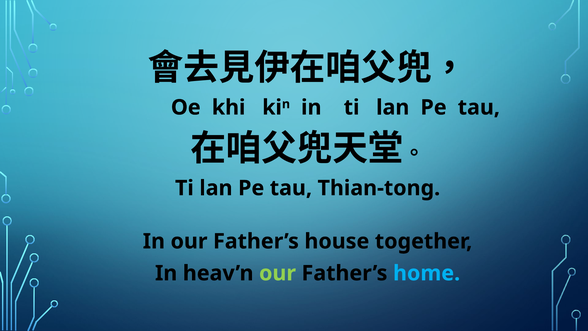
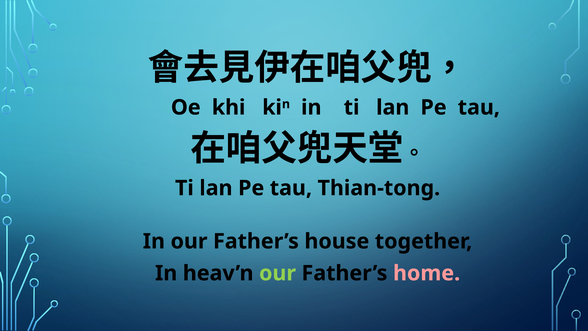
home colour: light blue -> pink
